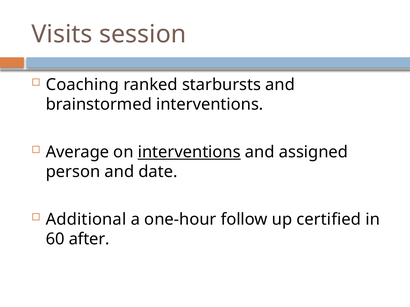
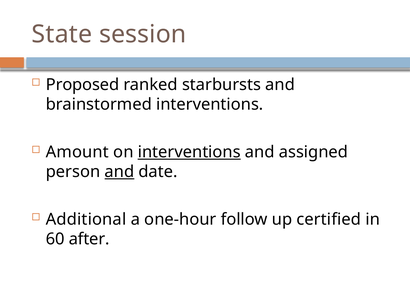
Visits: Visits -> State
Coaching: Coaching -> Proposed
Average: Average -> Amount
and at (119, 172) underline: none -> present
